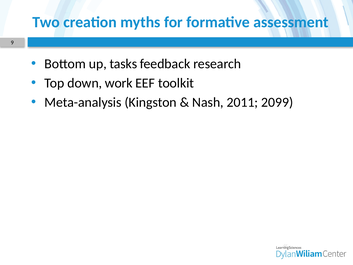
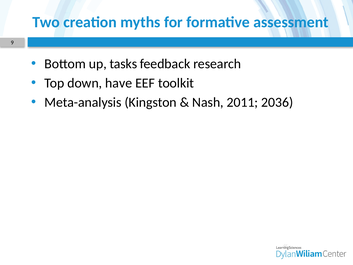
work: work -> have
2099: 2099 -> 2036
